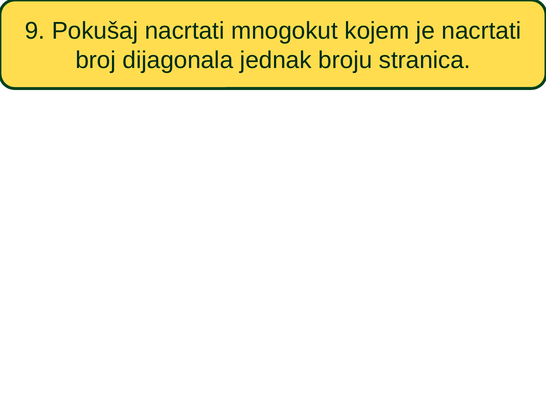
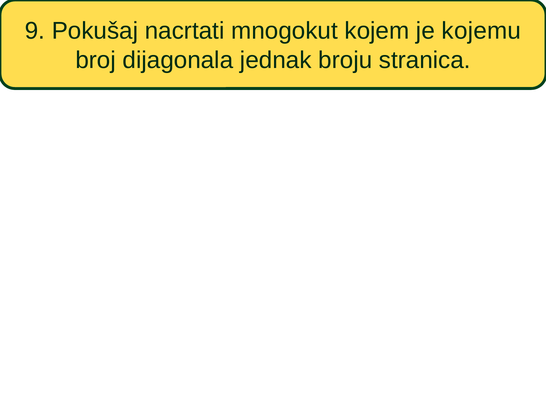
je nacrtati: nacrtati -> kojemu
